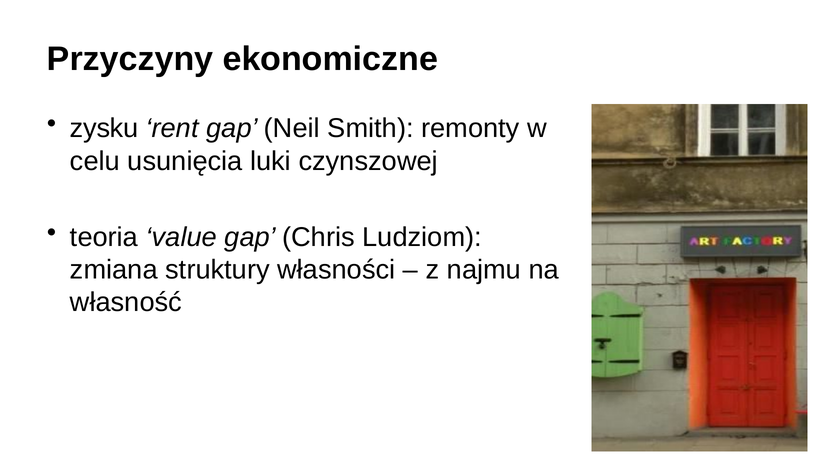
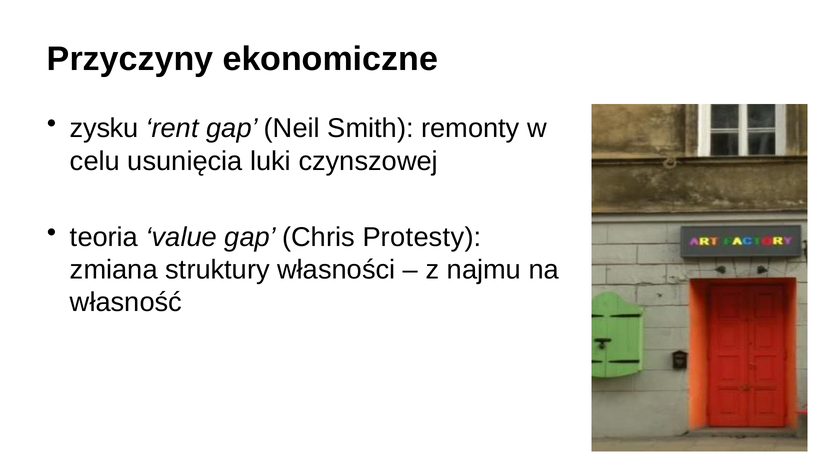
Ludziom: Ludziom -> Protesty
